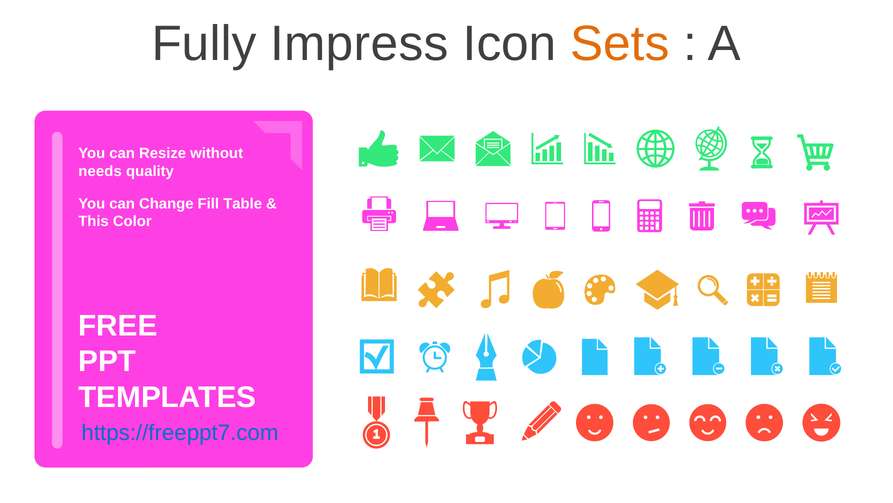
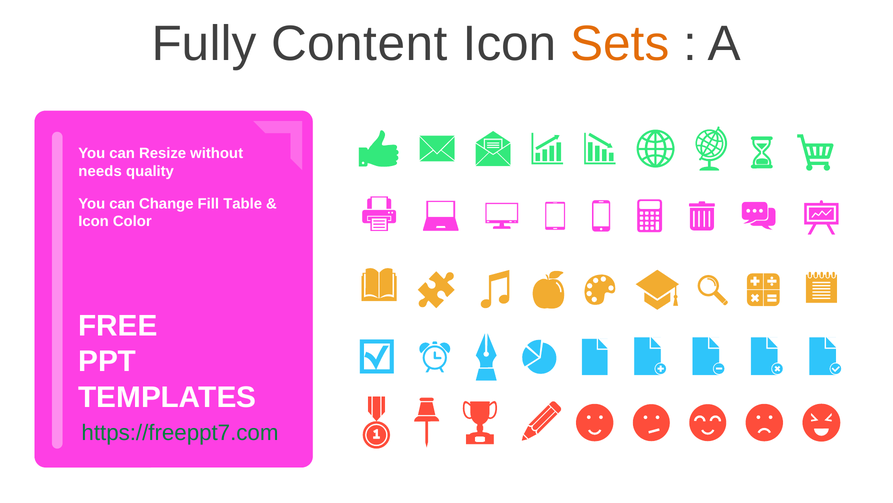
Impress: Impress -> Content
This at (94, 221): This -> Icon
https://freeppt7.com colour: blue -> green
